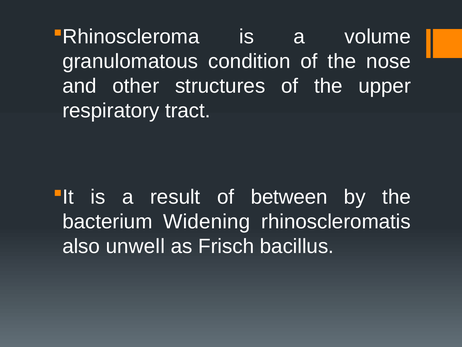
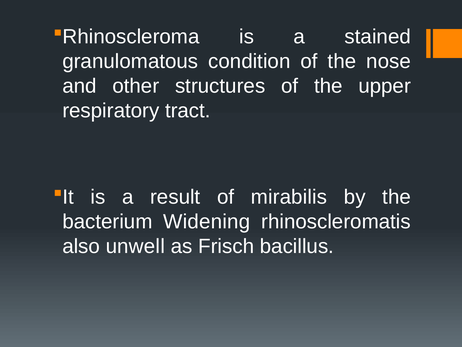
volume: volume -> stained
between: between -> mirabilis
